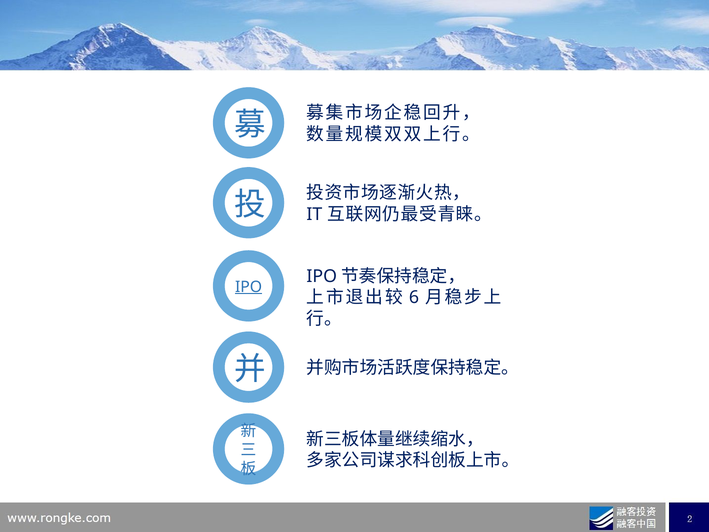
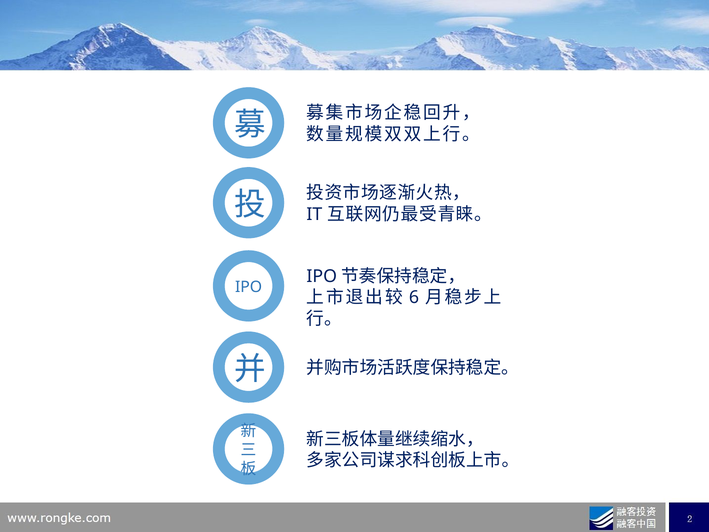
IPO underline: present -> none
